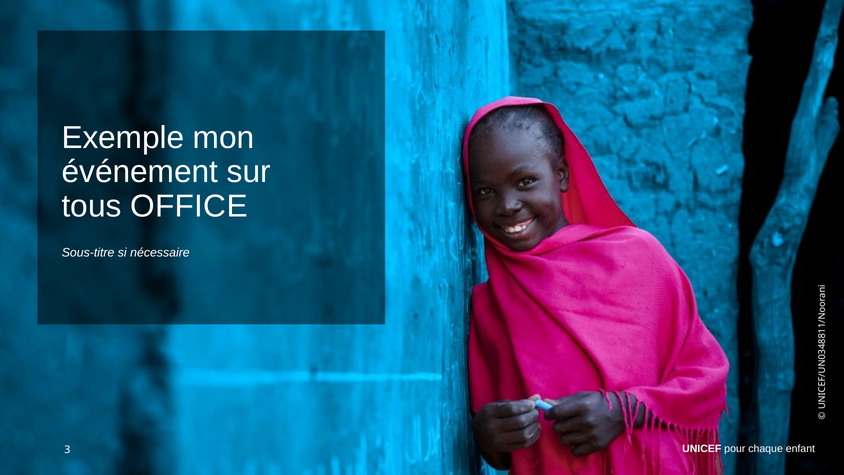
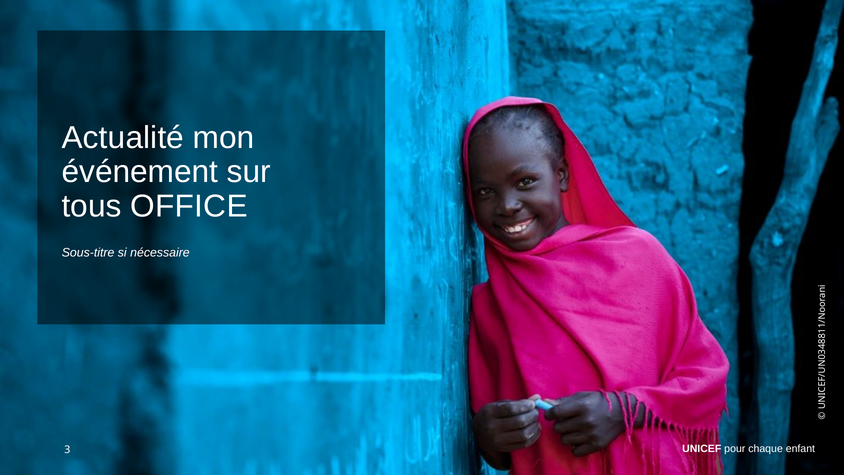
Exemple: Exemple -> Actualité
